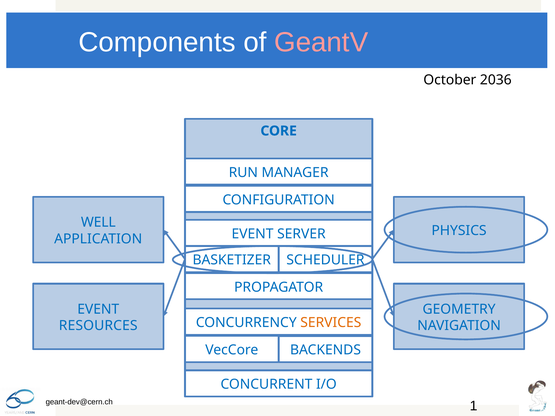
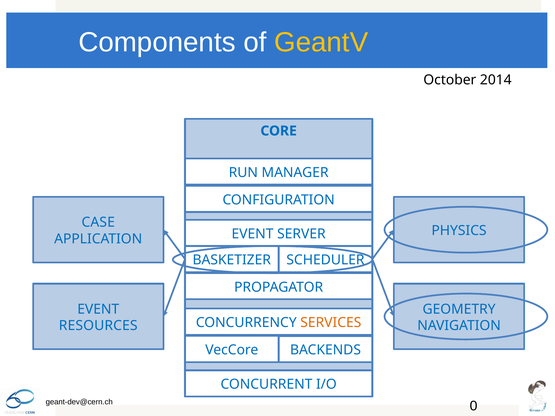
GeantV colour: pink -> yellow
2036: 2036 -> 2014
WELL: WELL -> CASE
1: 1 -> 0
